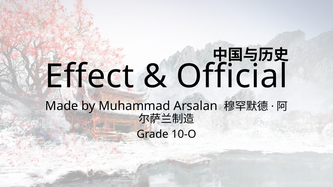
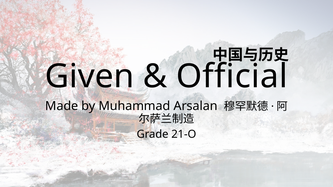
Effect: Effect -> Given
10-O: 10-O -> 21-O
